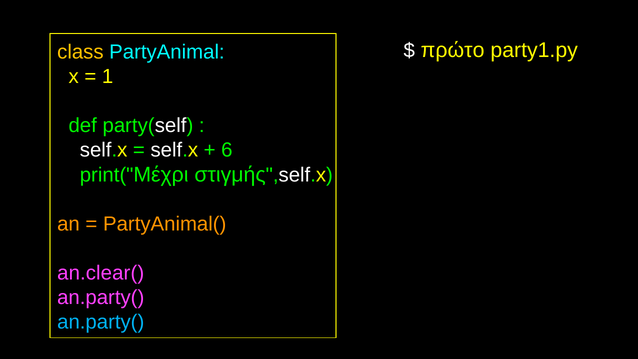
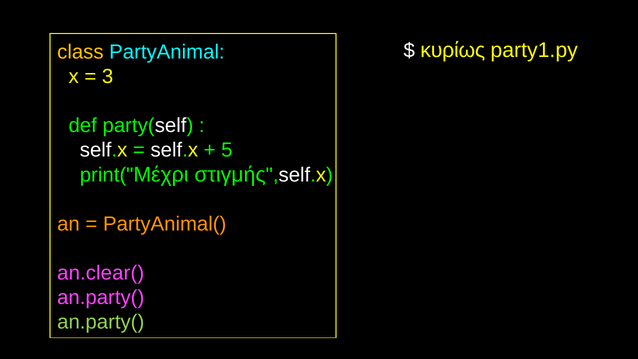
πρώτο: πρώτο -> κυρίως
1: 1 -> 3
6: 6 -> 5
an.party( at (101, 322) colour: light blue -> light green
